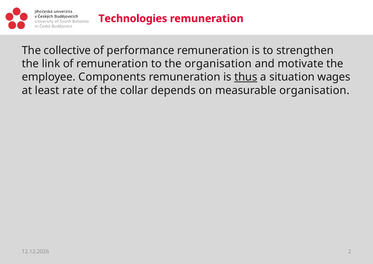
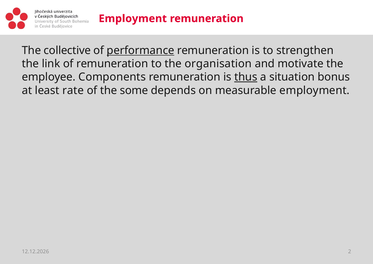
Technologies at (133, 19): Technologies -> Employment
performance underline: none -> present
wages: wages -> bonus
collar: collar -> some
measurable organisation: organisation -> employment
